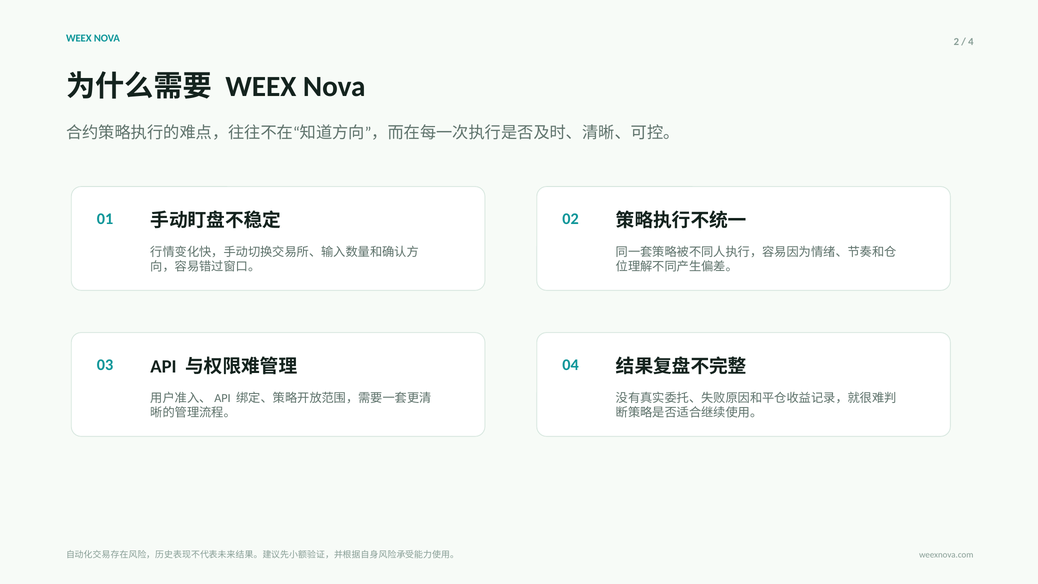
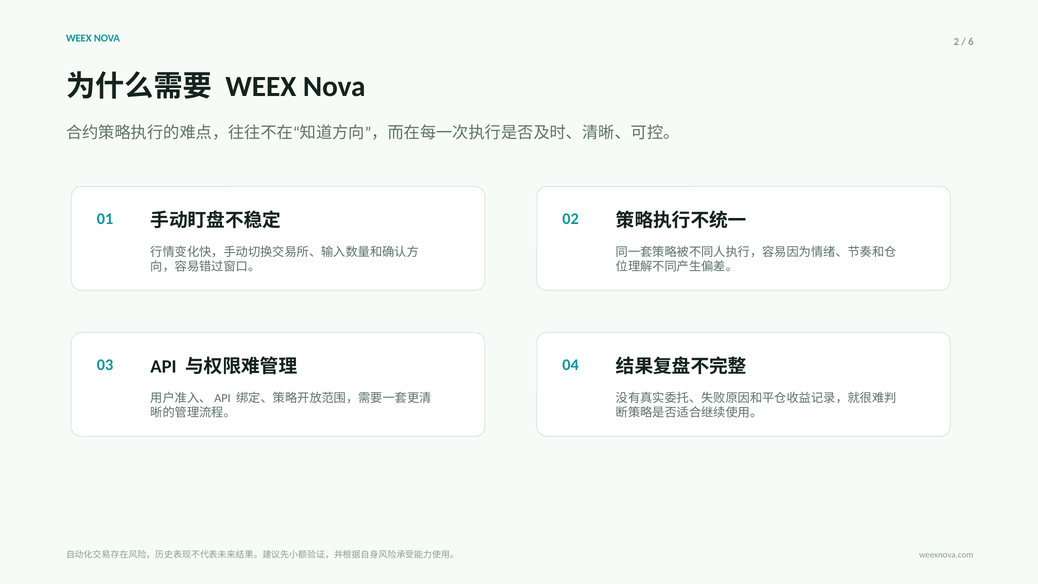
4: 4 -> 6
